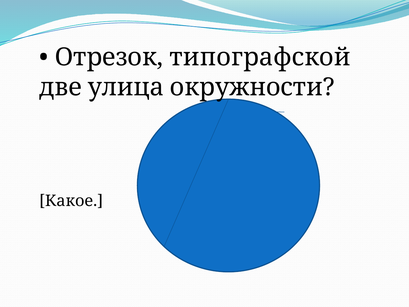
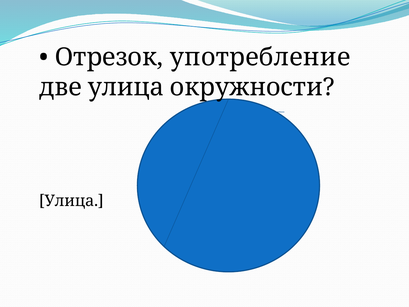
типографской: типографской -> употребление
Какое at (71, 201): Какое -> Улица
